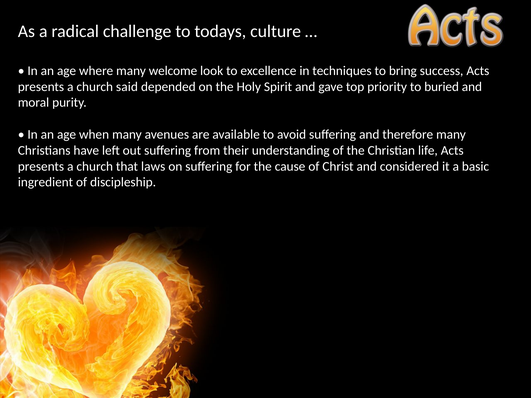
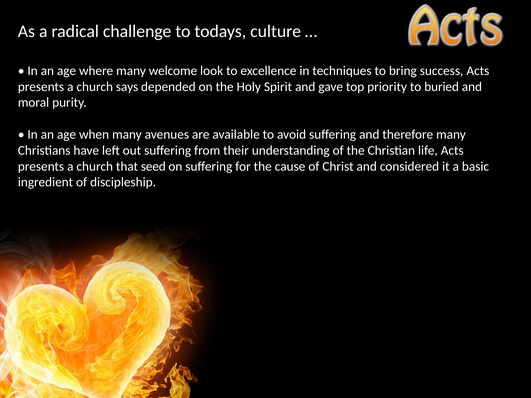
said: said -> says
laws: laws -> seed
